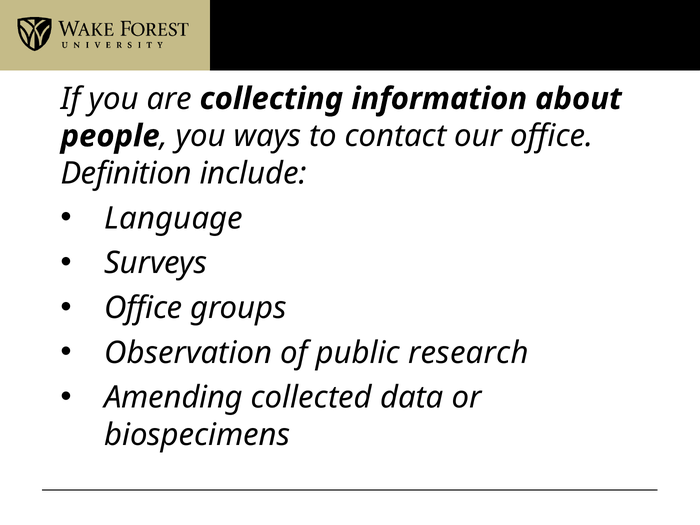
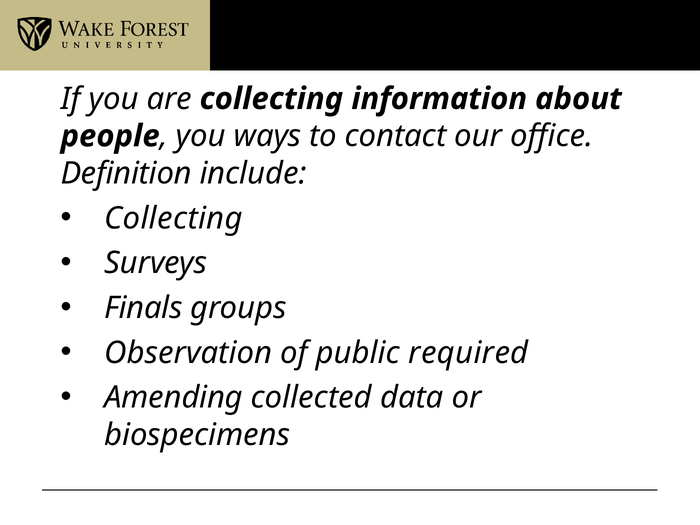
Language at (174, 218): Language -> Collecting
Office at (143, 308): Office -> Finals
research: research -> required
